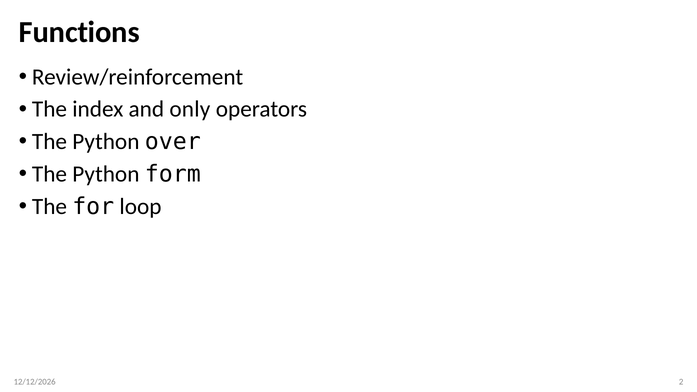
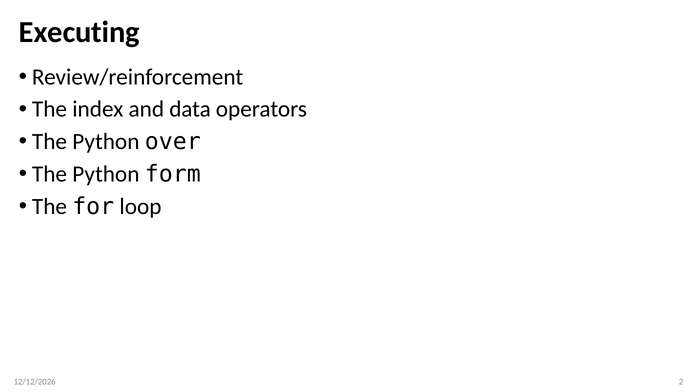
Functions: Functions -> Executing
only: only -> data
